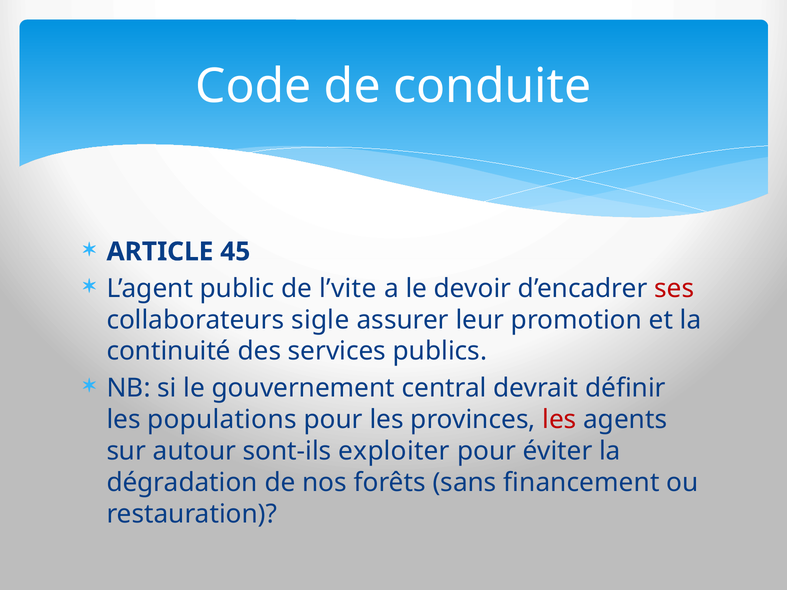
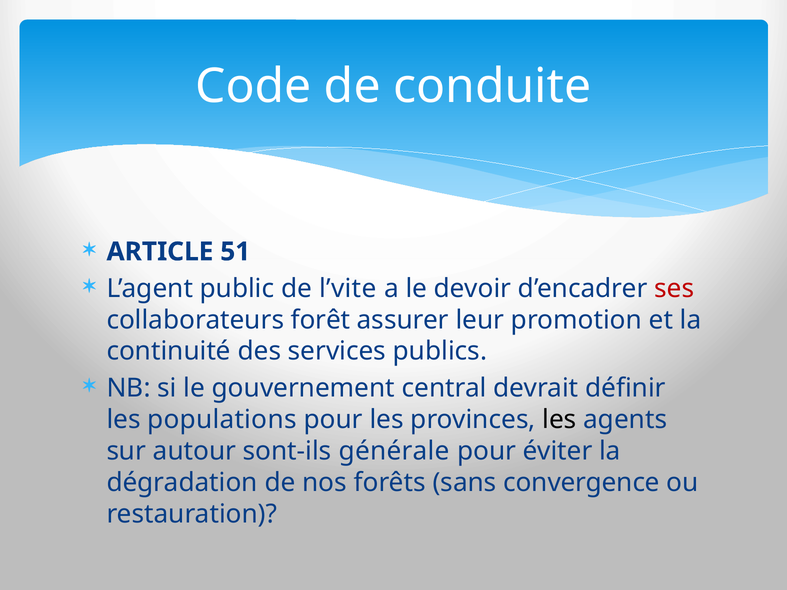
45: 45 -> 51
sigle: sigle -> forêt
les at (559, 420) colour: red -> black
exploiter: exploiter -> générale
financement: financement -> convergence
